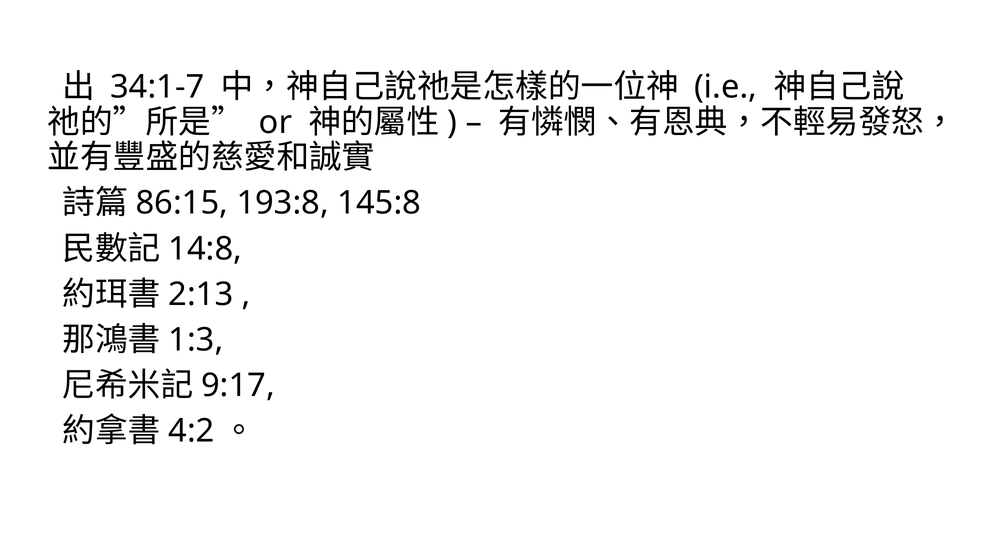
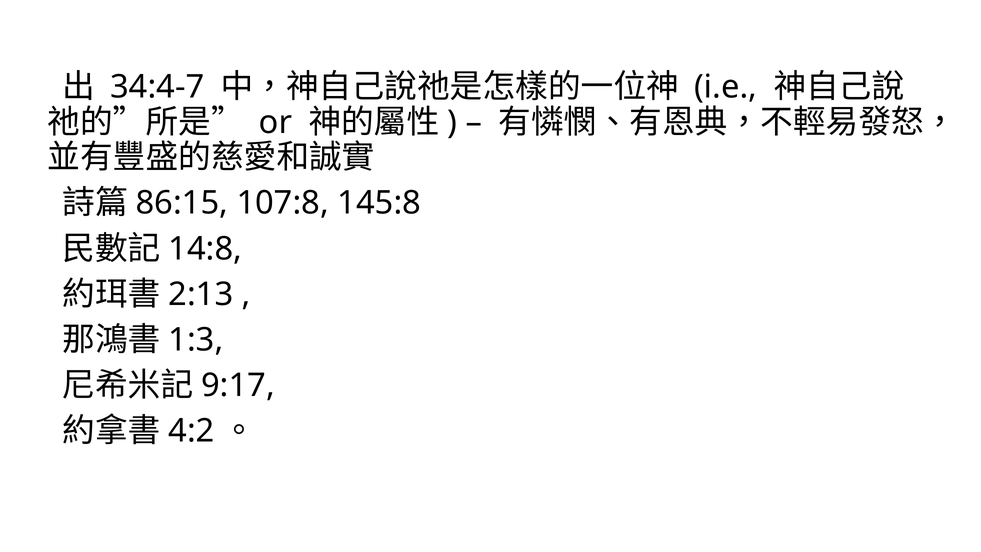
34:1-7: 34:1-7 -> 34:4-7
193:8: 193:8 -> 107:8
